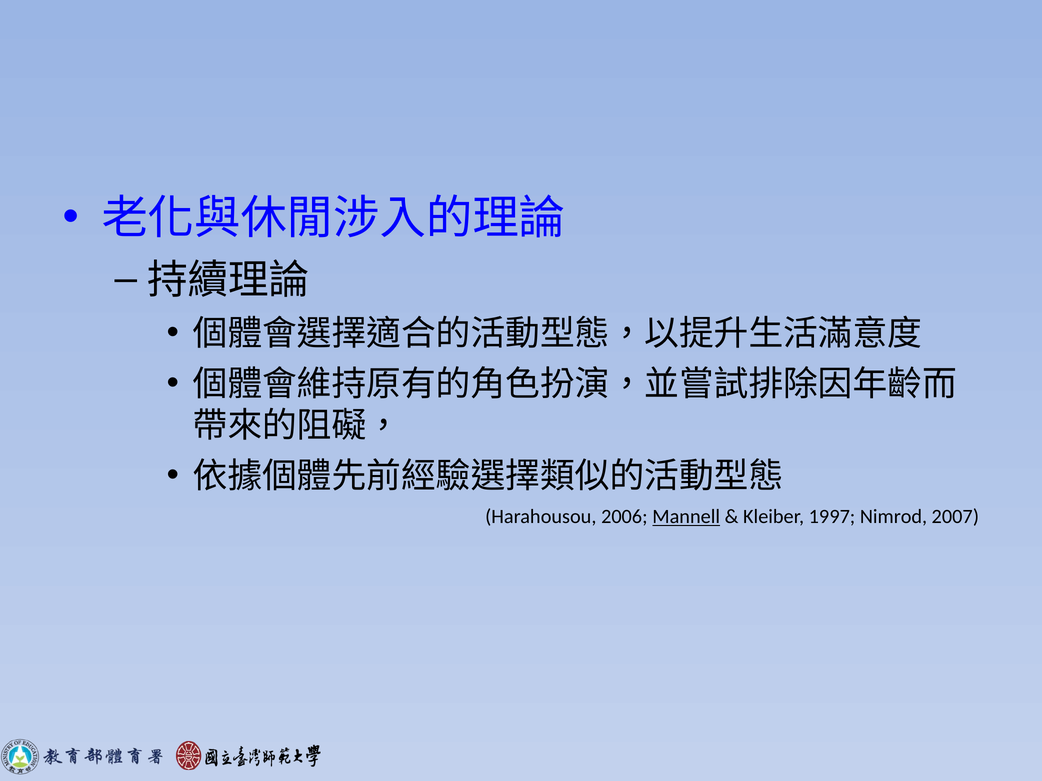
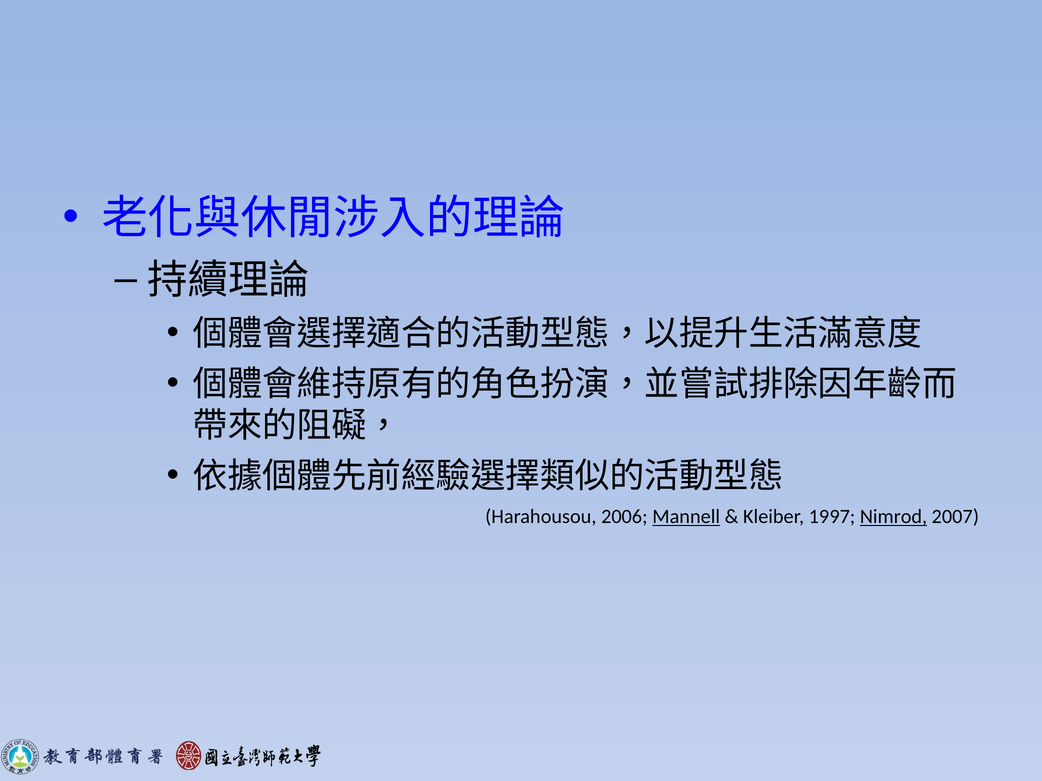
Nimrod underline: none -> present
